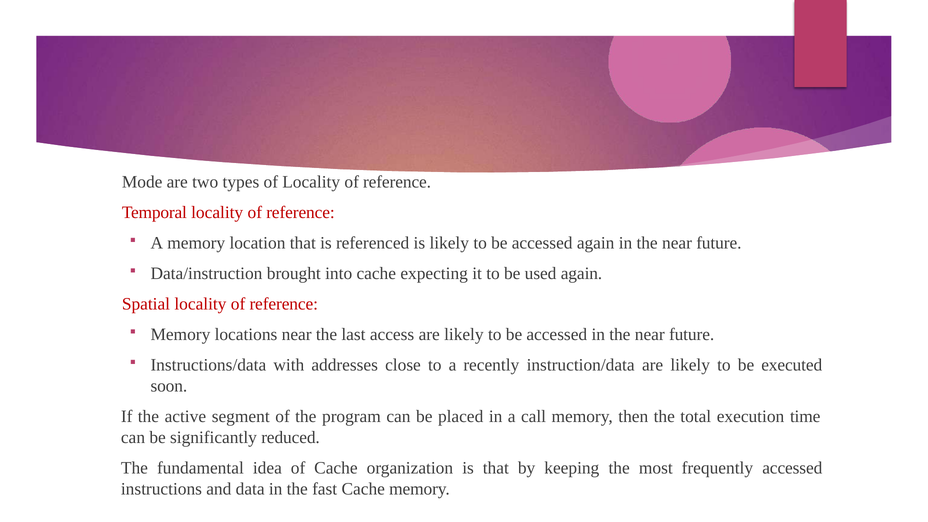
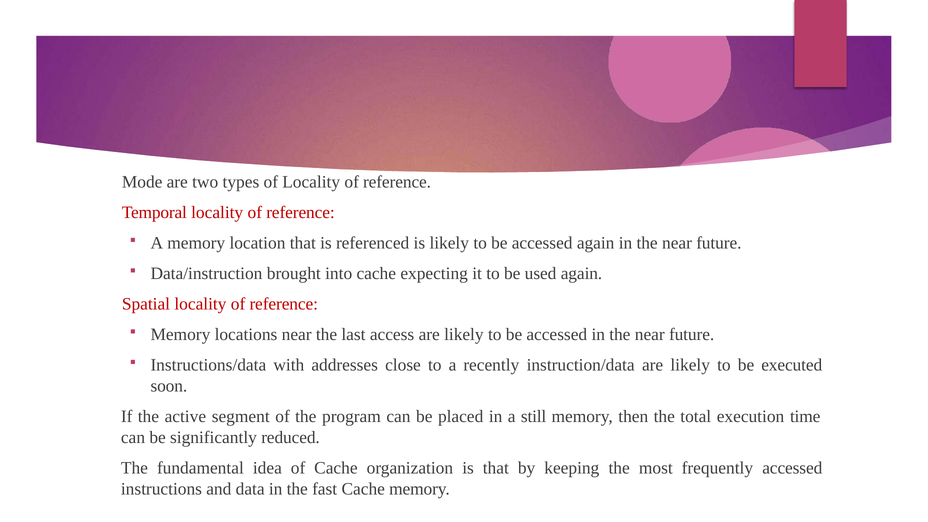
call: call -> still
